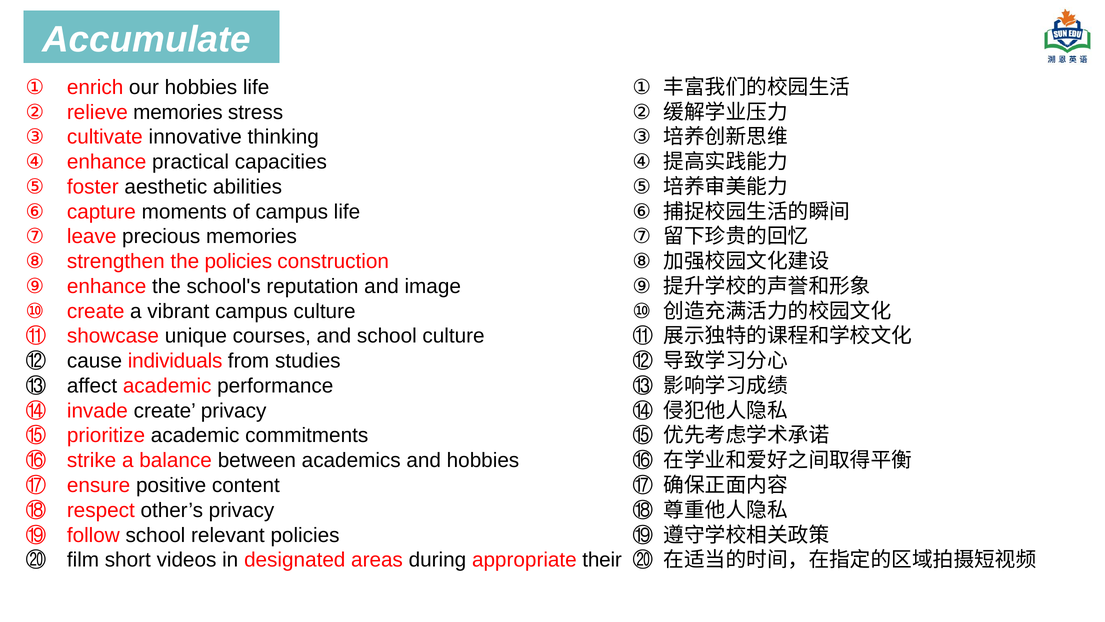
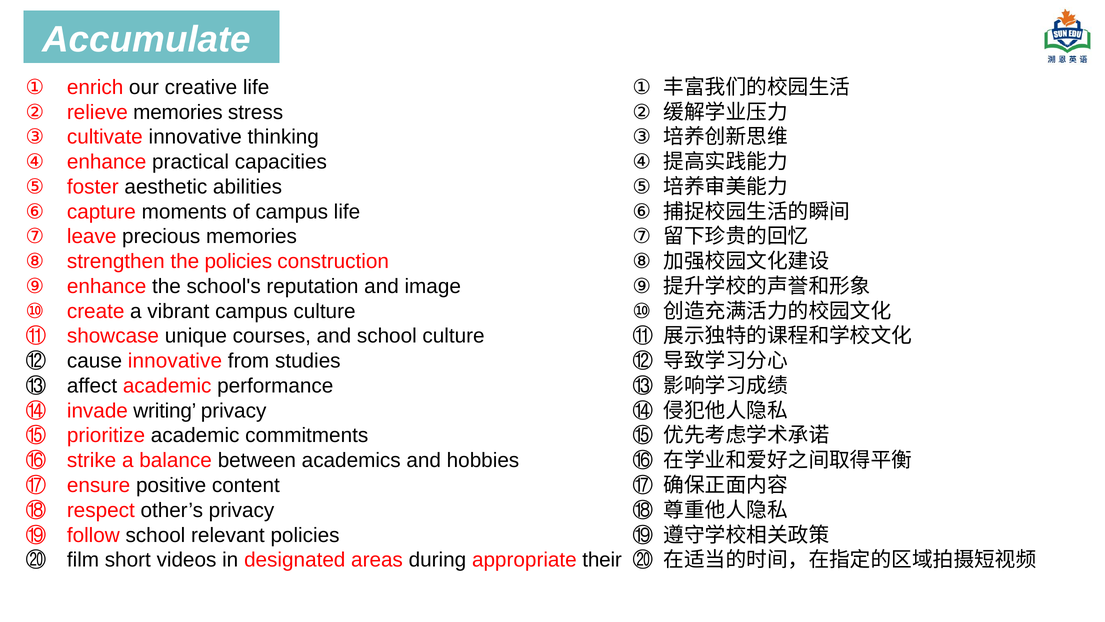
our hobbies: hobbies -> creative
cause individuals: individuals -> innovative
invade create: create -> writing
